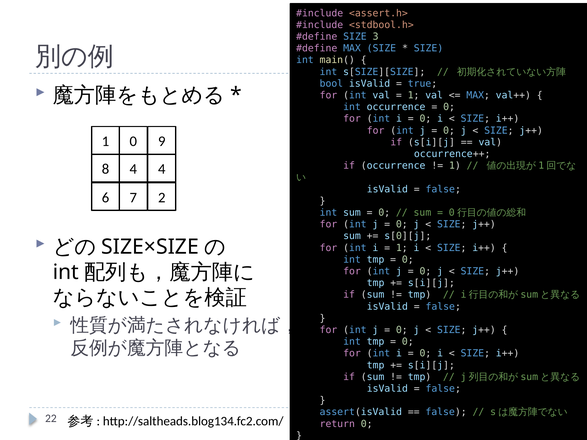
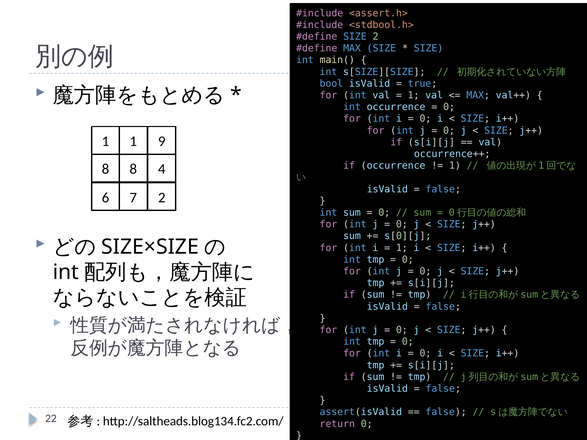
SIZE 3: 3 -> 2
1 0: 0 -> 1
8 4: 4 -> 8
